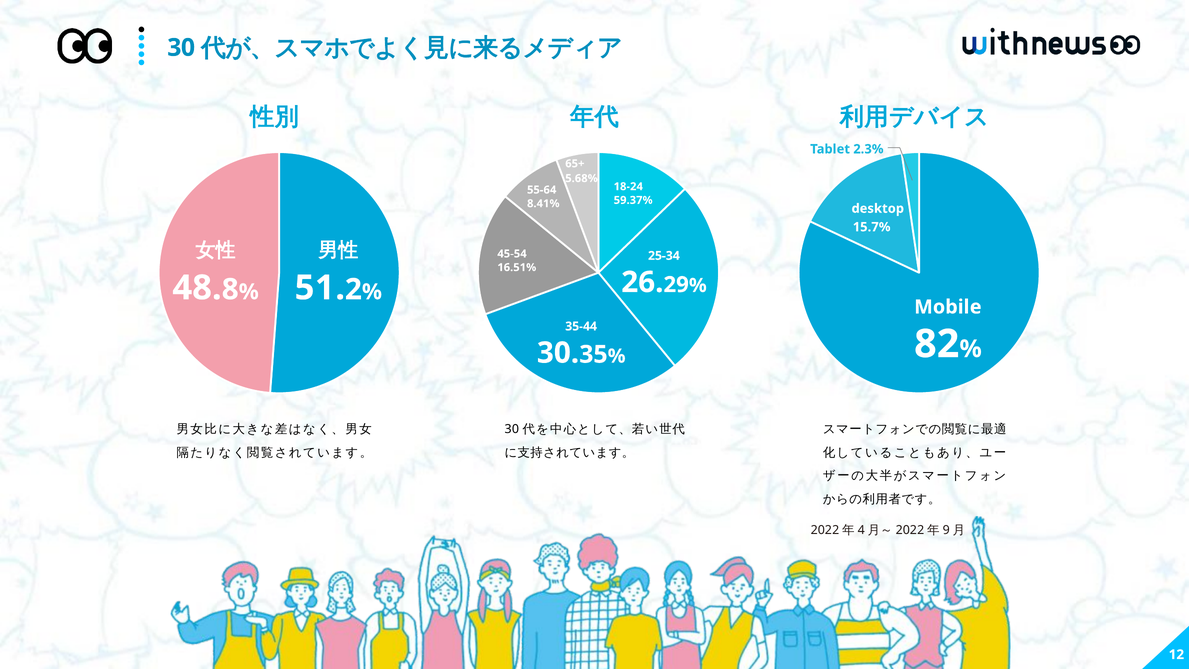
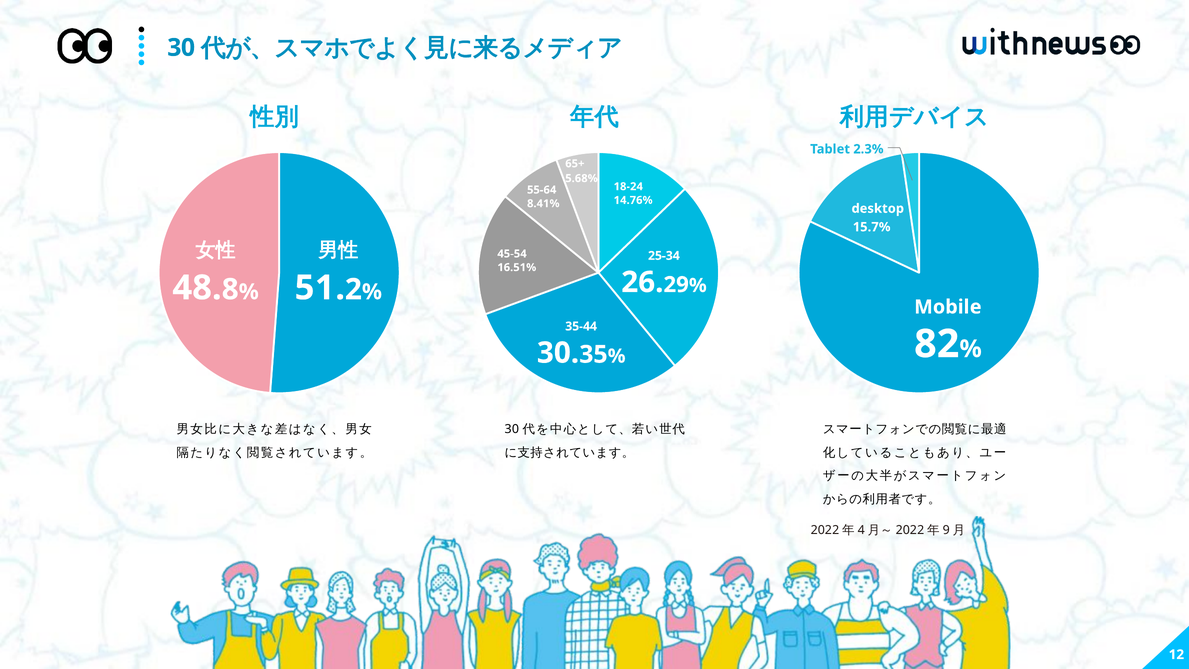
59.37%: 59.37% -> 14.76%
